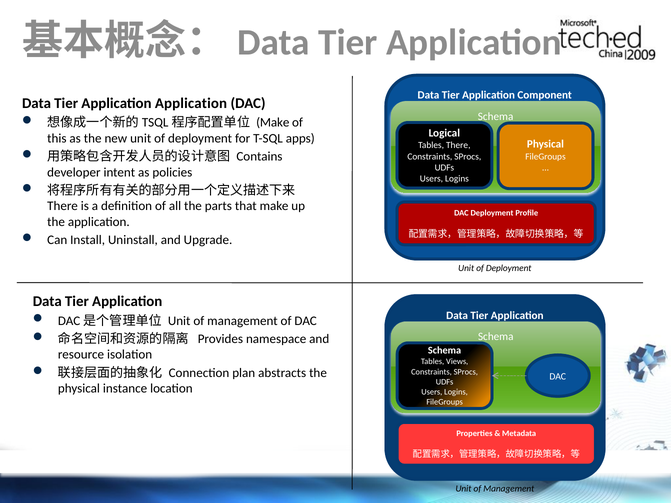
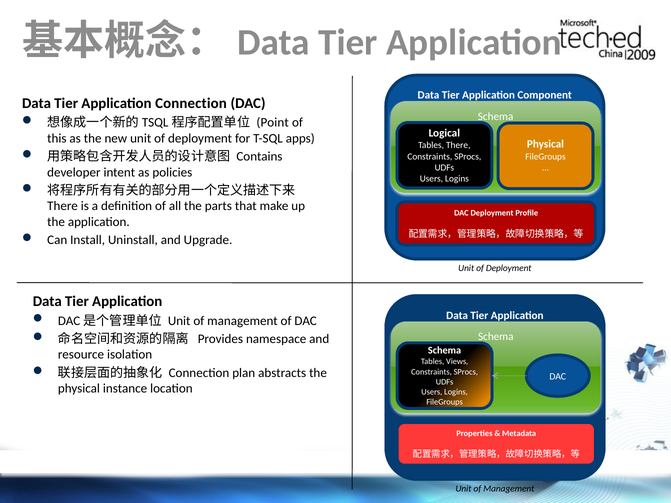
Application Application: Application -> Connection
Make at (273, 123): Make -> Point
